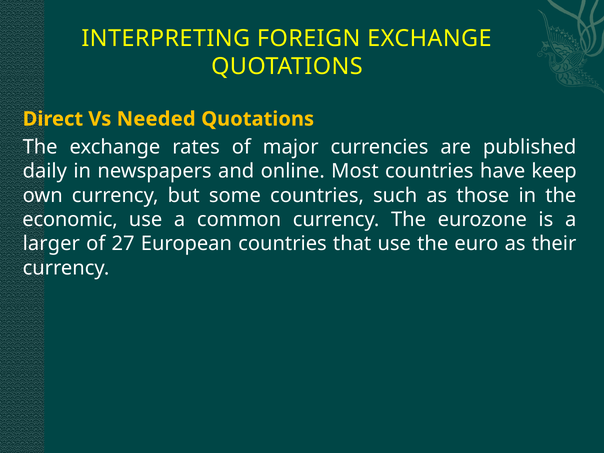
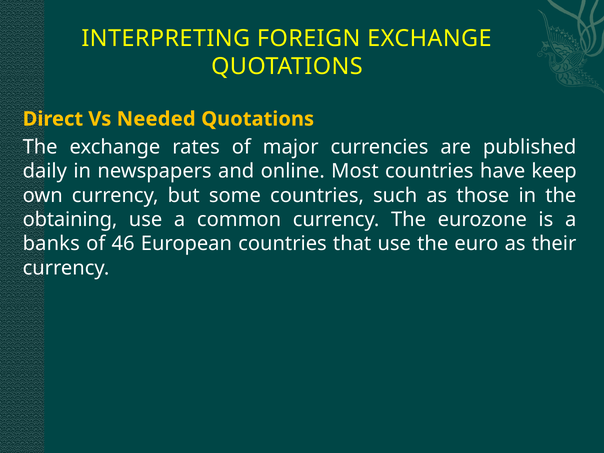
economic: economic -> obtaining
larger: larger -> banks
27: 27 -> 46
